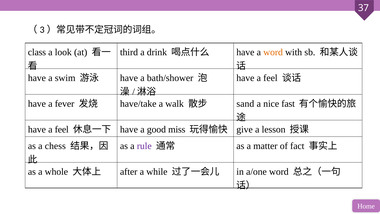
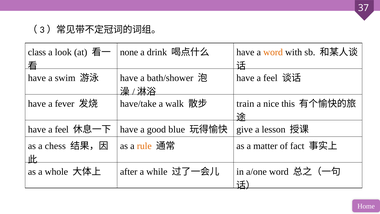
third: third -> none
sand: sand -> train
fast: fast -> this
miss: miss -> blue
rule colour: purple -> orange
